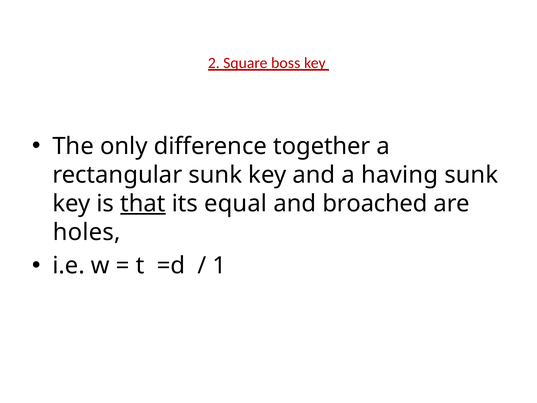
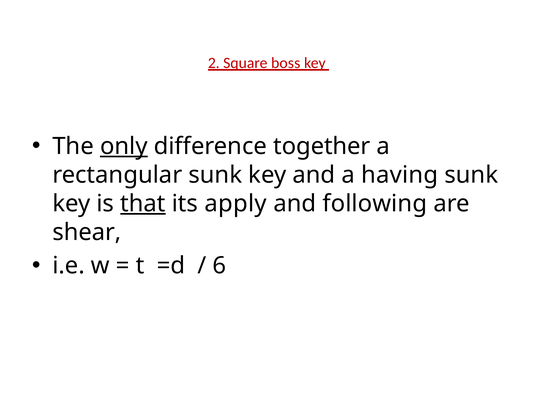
only underline: none -> present
equal: equal -> apply
broached: broached -> following
holes: holes -> shear
1: 1 -> 6
